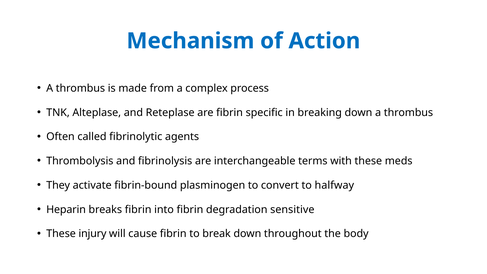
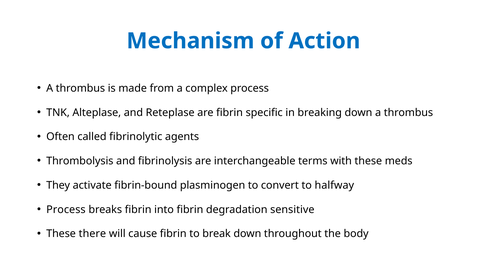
Heparin at (66, 209): Heparin -> Process
injury: injury -> there
